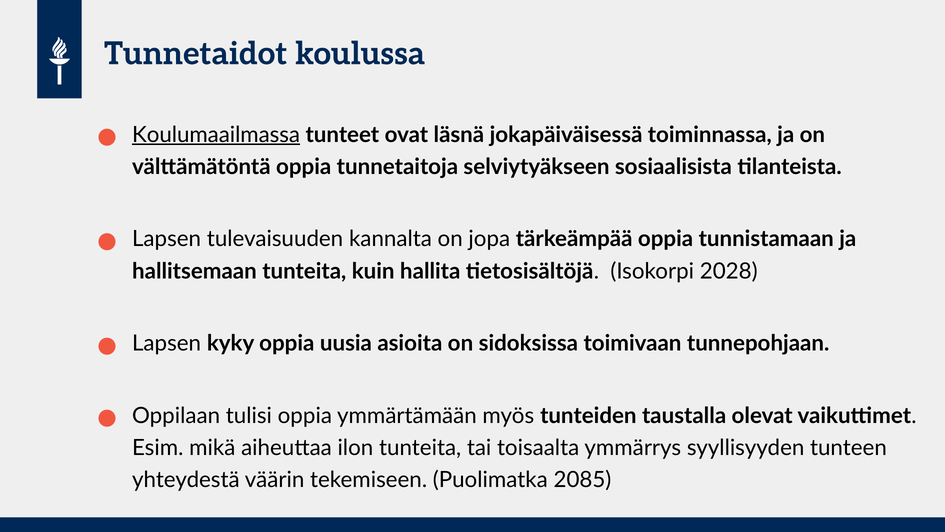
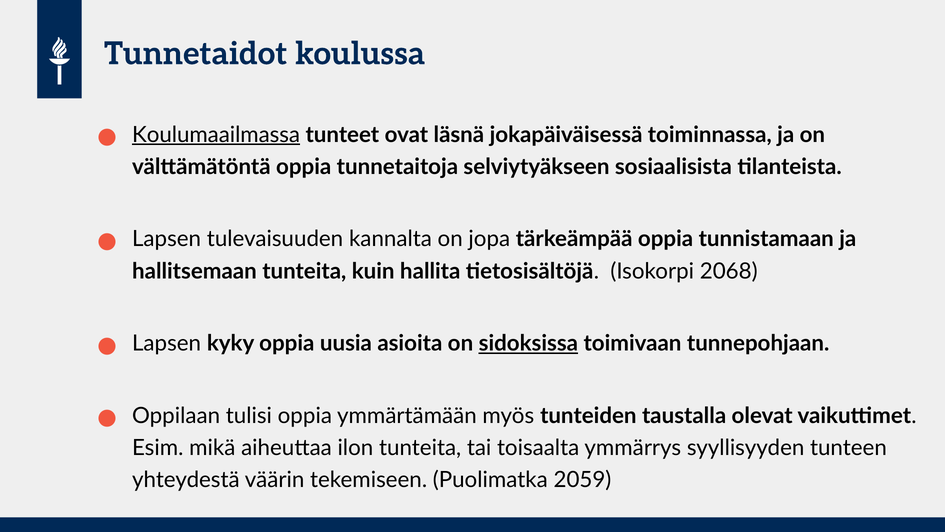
2028: 2028 -> 2068
sidoksissa underline: none -> present
2085: 2085 -> 2059
